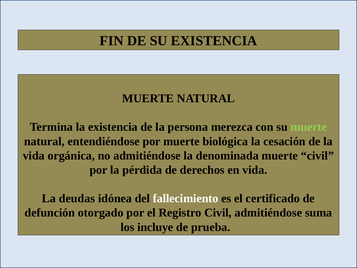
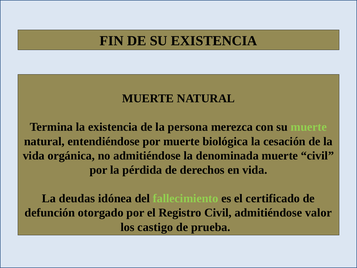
fallecimiento colour: white -> light green
suma: suma -> valor
incluye: incluye -> castigo
